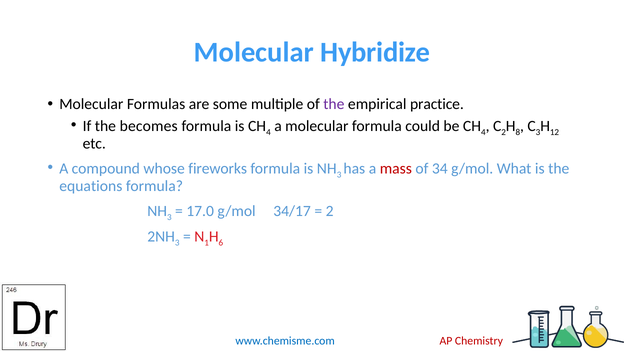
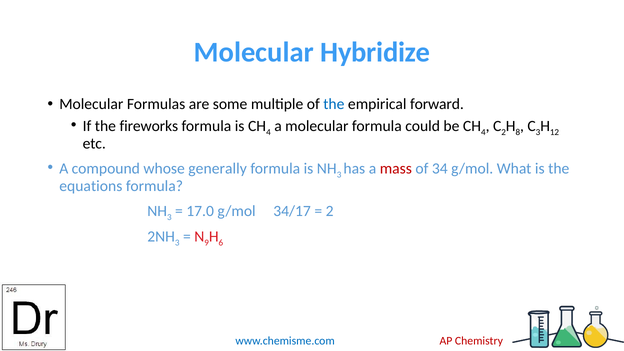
the at (334, 104) colour: purple -> blue
practice: practice -> forward
becomes: becomes -> fireworks
fireworks: fireworks -> generally
1: 1 -> 9
